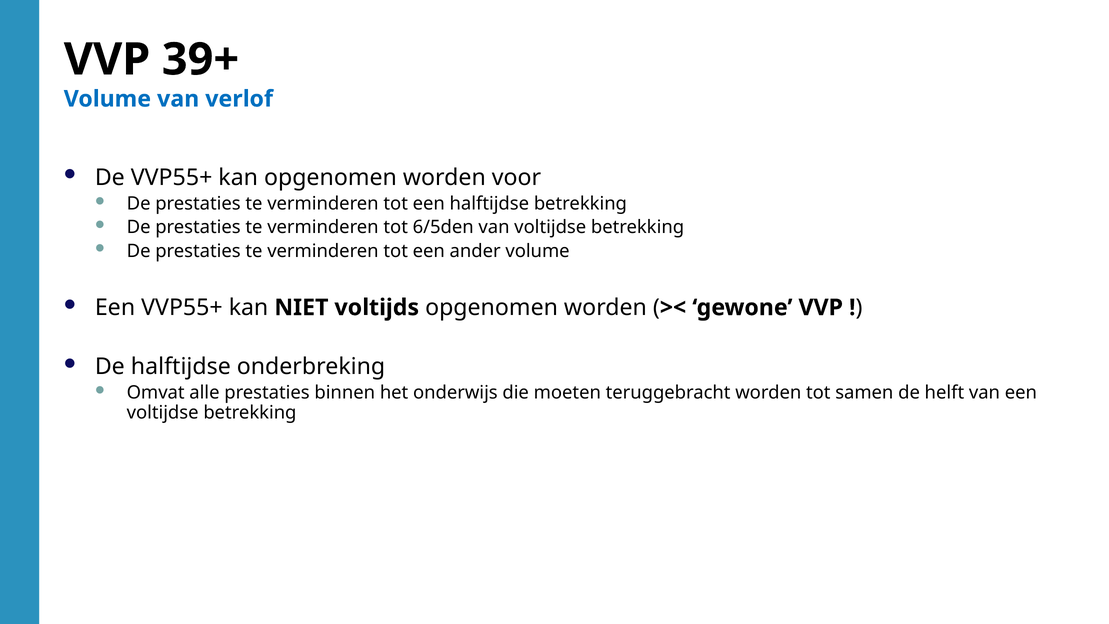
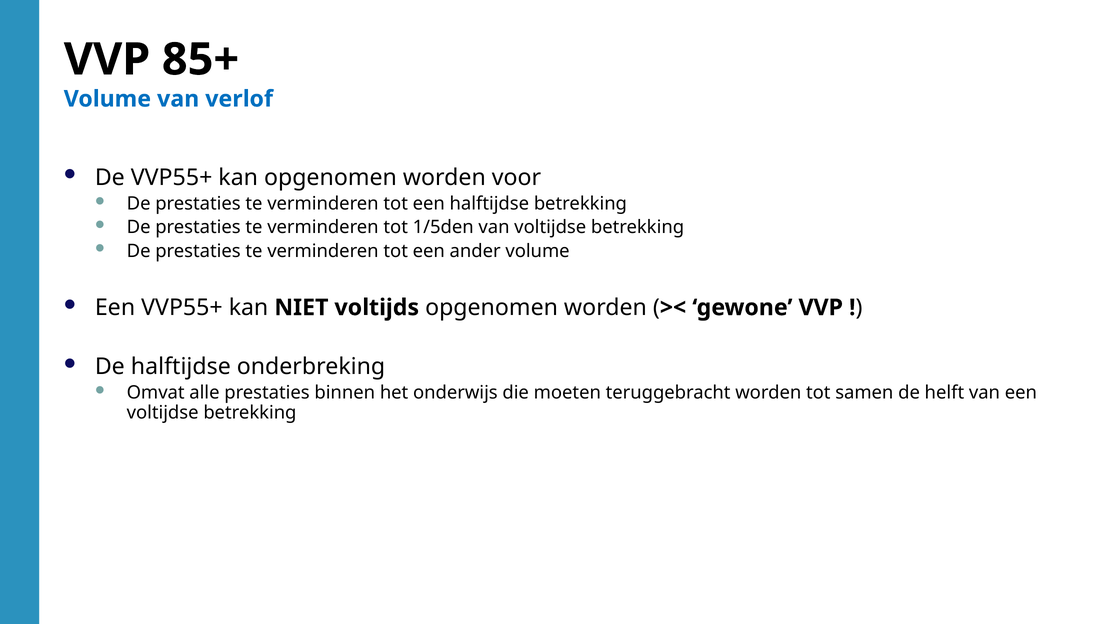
39+: 39+ -> 85+
6/5den: 6/5den -> 1/5den
